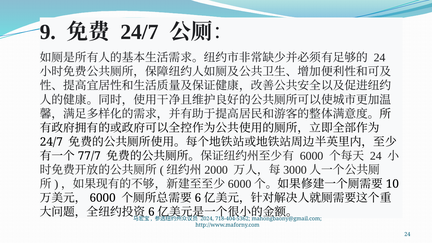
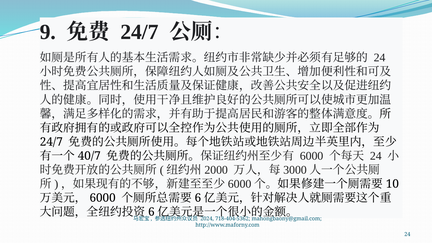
77/7: 77/7 -> 40/7
